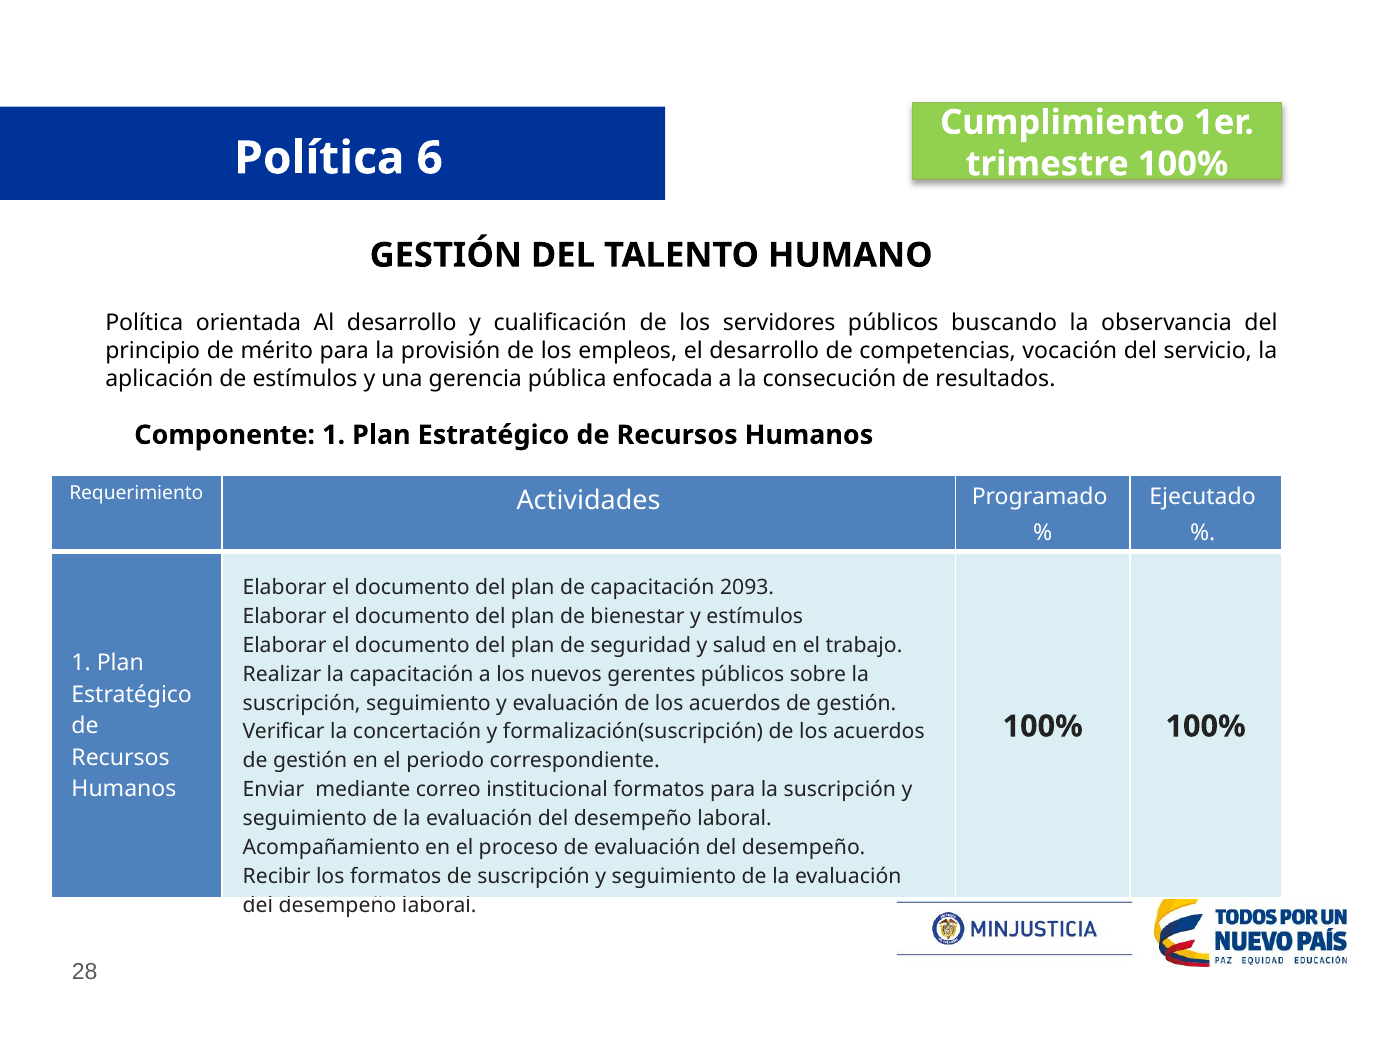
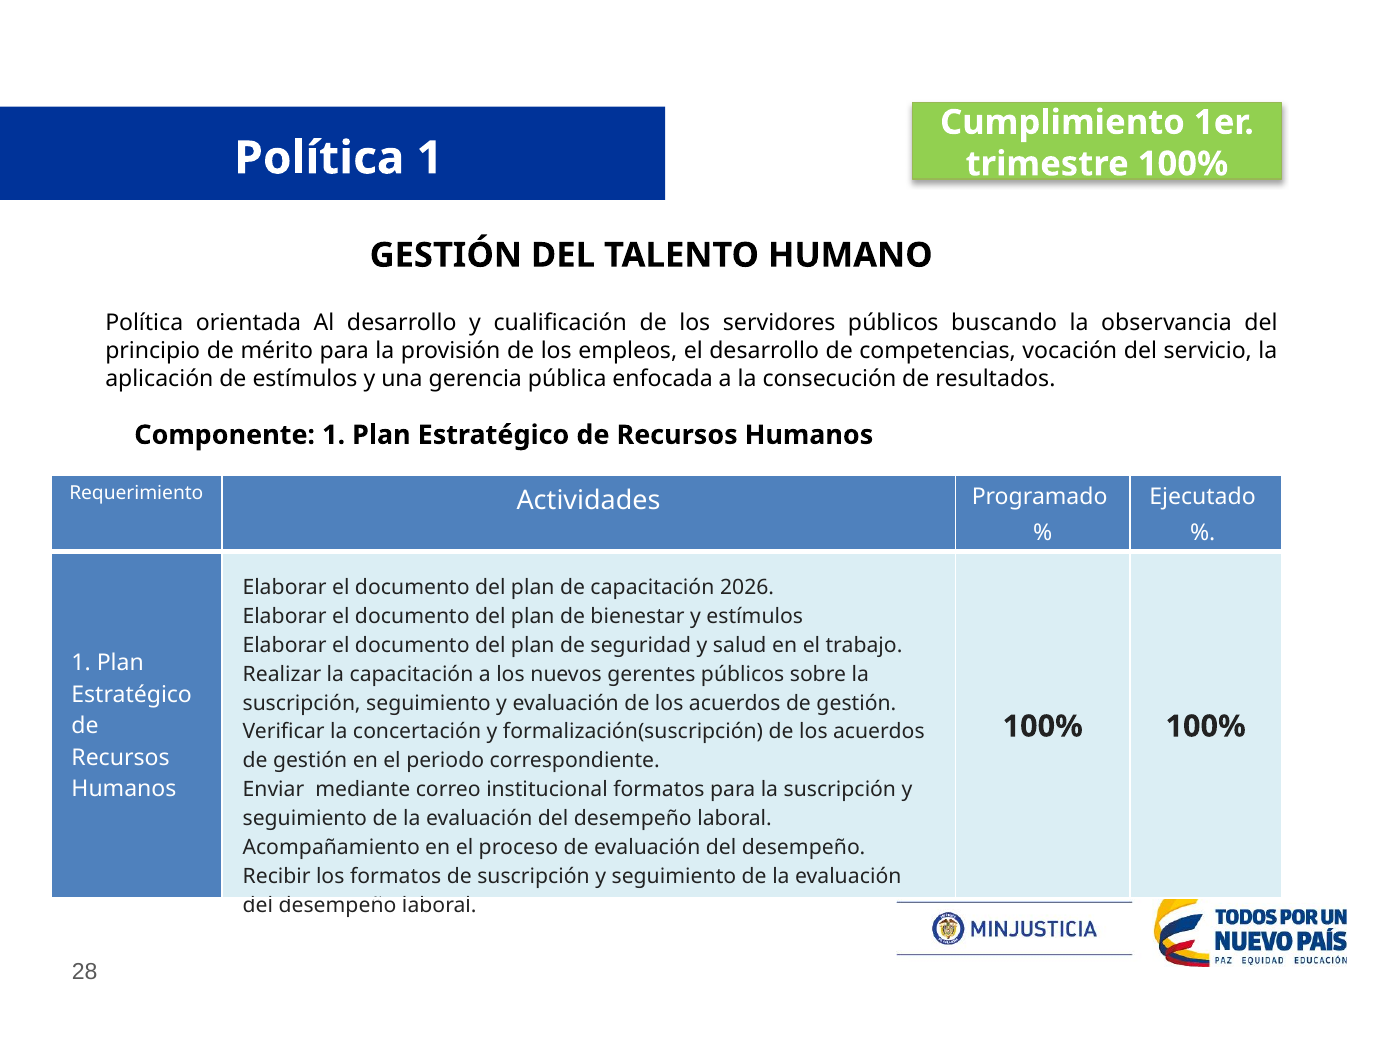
Política 6: 6 -> 1
2093: 2093 -> 2026
